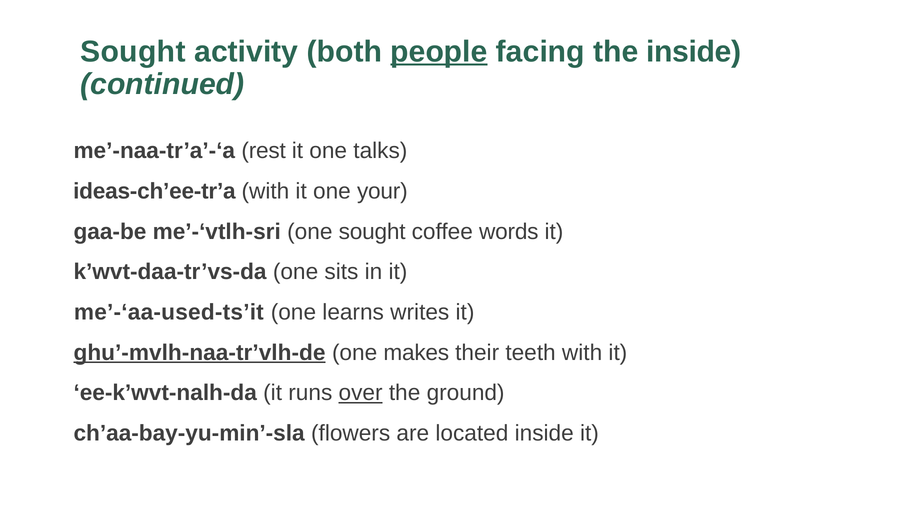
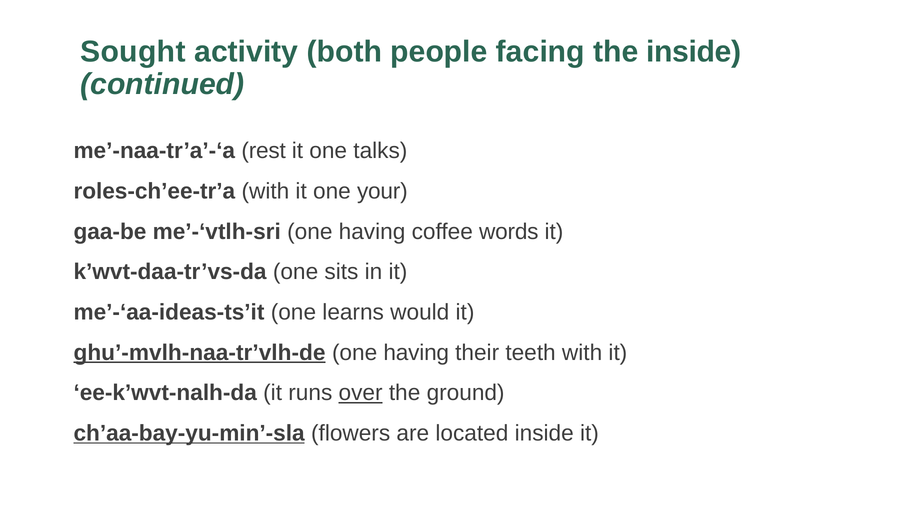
people underline: present -> none
ideas-ch’ee-tr’a: ideas-ch’ee-tr’a -> roles-ch’ee-tr’a
me’-‘vtlh-sri one sought: sought -> having
me’-‘aa-used-ts’it: me’-‘aa-used-ts’it -> me’-‘aa-ideas-ts’it
writes: writes -> would
makes at (416, 353): makes -> having
ch’aa-bay-yu-min’-sla underline: none -> present
